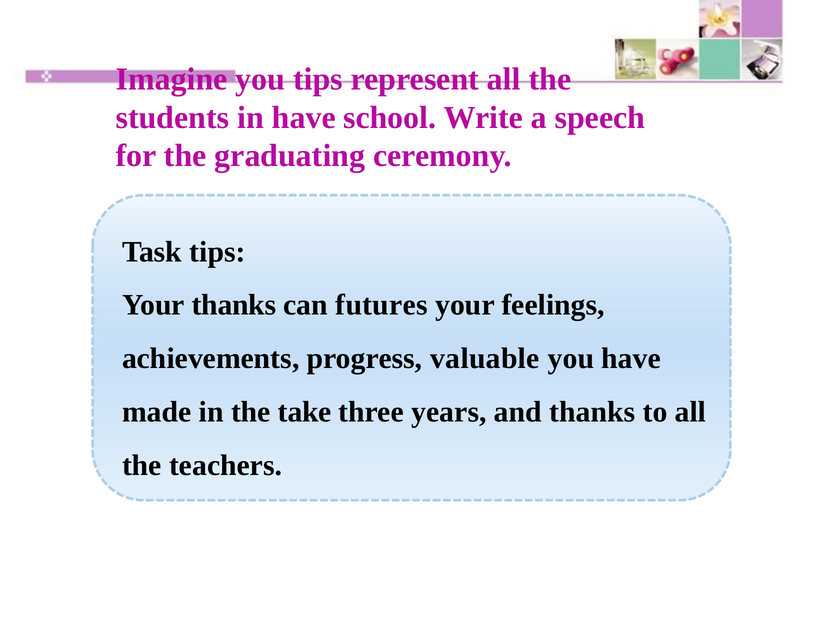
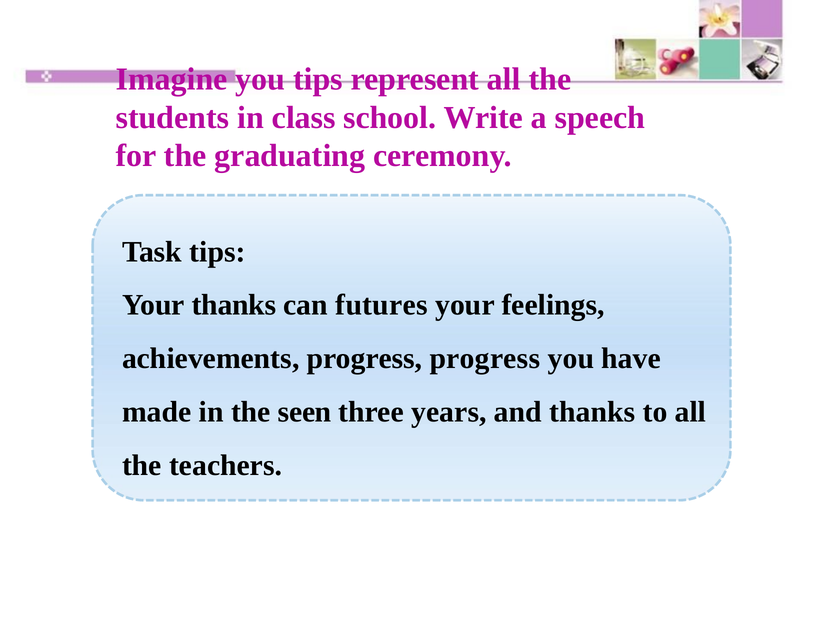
in have: have -> class
progress valuable: valuable -> progress
take: take -> seen
